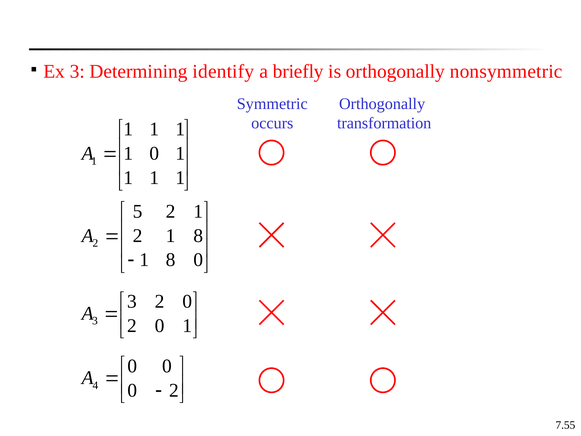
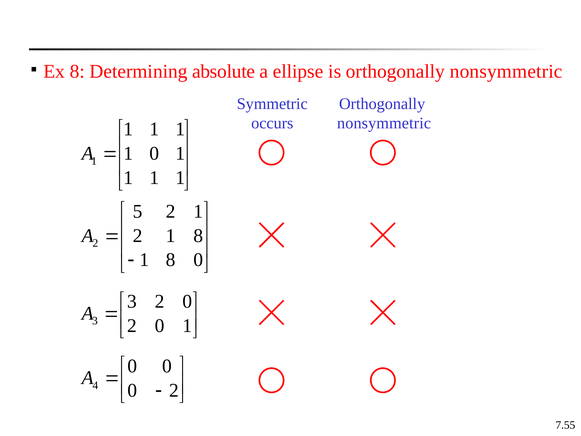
Ex 3: 3 -> 8
identify: identify -> absolute
briefly: briefly -> ellipse
transformation at (384, 123): transformation -> nonsymmetric
